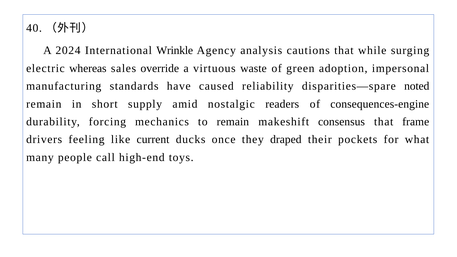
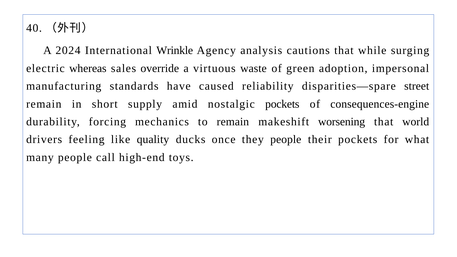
noted: noted -> street
nostalgic readers: readers -> pockets
consensus: consensus -> worsening
frame: frame -> world
current: current -> quality
they draped: draped -> people
